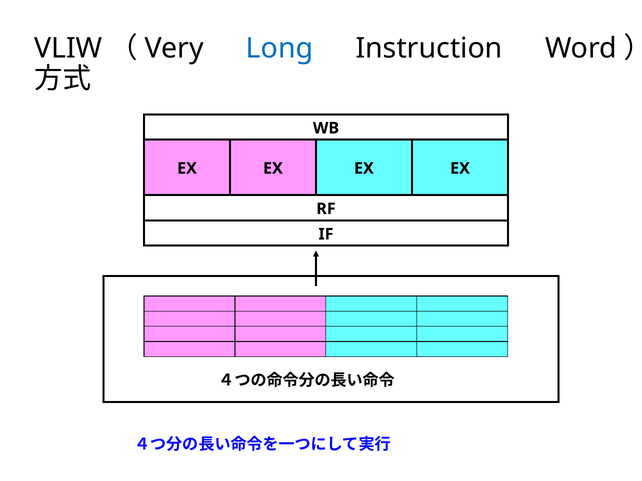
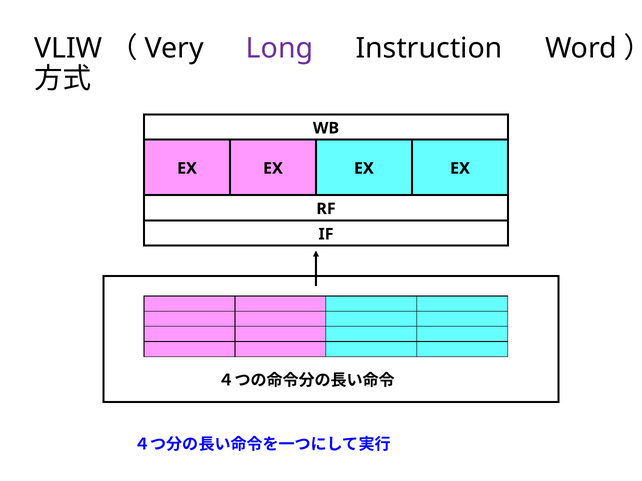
Long colour: blue -> purple
